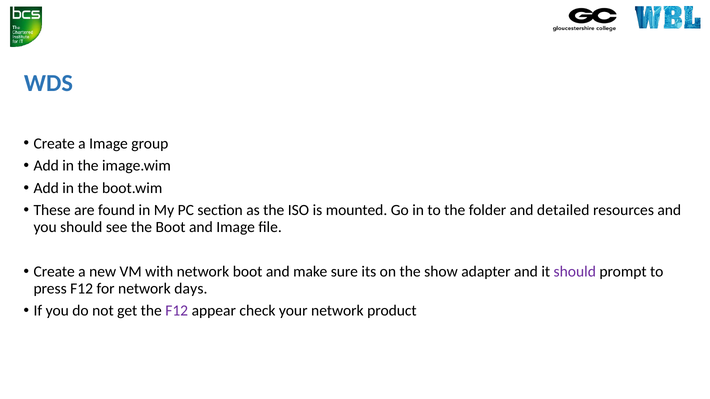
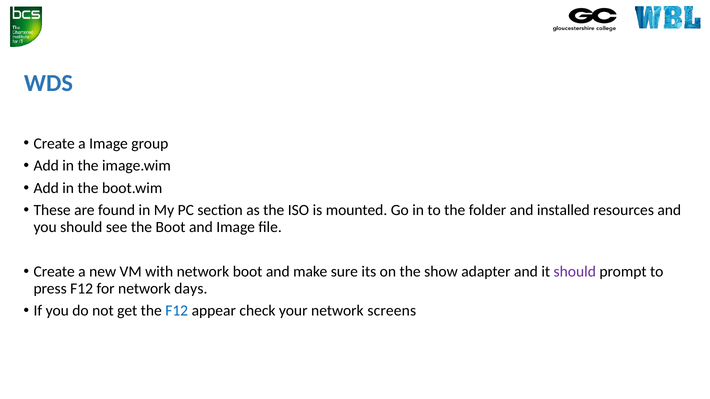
detailed: detailed -> installed
F12 at (177, 311) colour: purple -> blue
product: product -> screens
